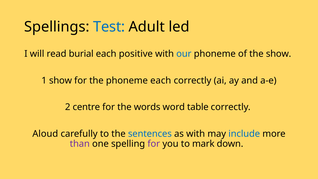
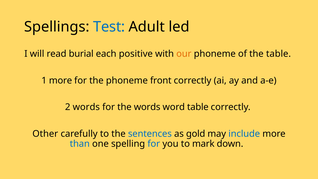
our colour: blue -> orange
the show: show -> table
1 show: show -> more
phoneme each: each -> front
2 centre: centre -> words
Aloud: Aloud -> Other
as with: with -> gold
than colour: purple -> blue
for at (154, 144) colour: purple -> blue
